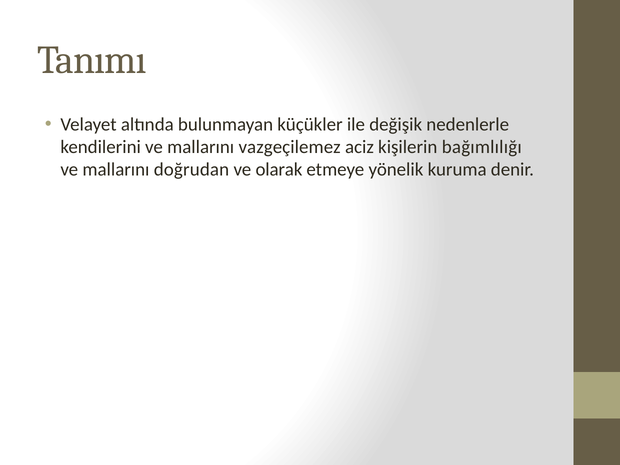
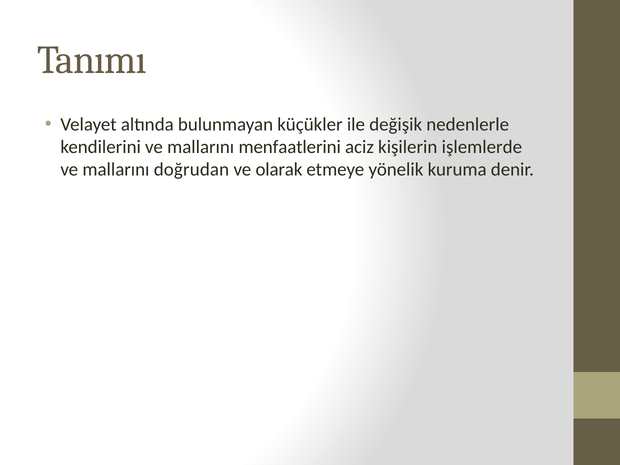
vazgeçilemez: vazgeçilemez -> menfaatlerini
bağımlılığı: bağımlılığı -> işlemlerde
